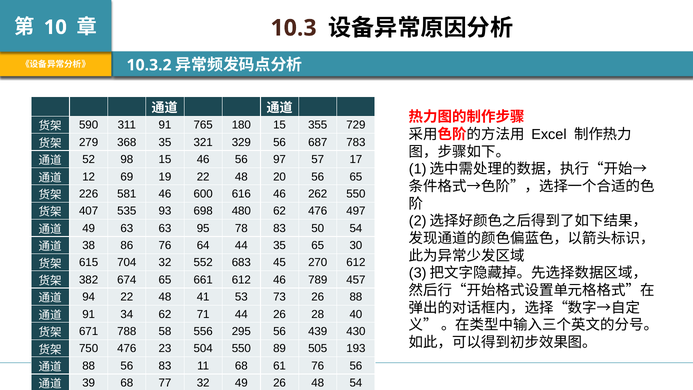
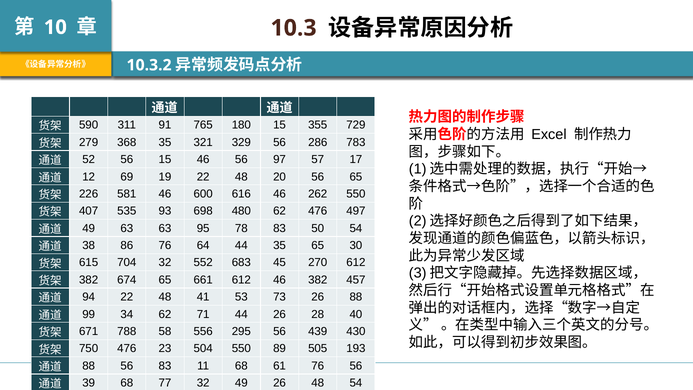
687: 687 -> 286
52 98: 98 -> 56
46 789: 789 -> 382
91 at (89, 314): 91 -> 99
